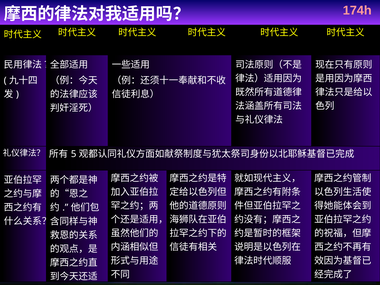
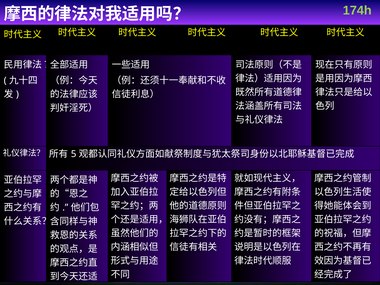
174h colour: pink -> light green
